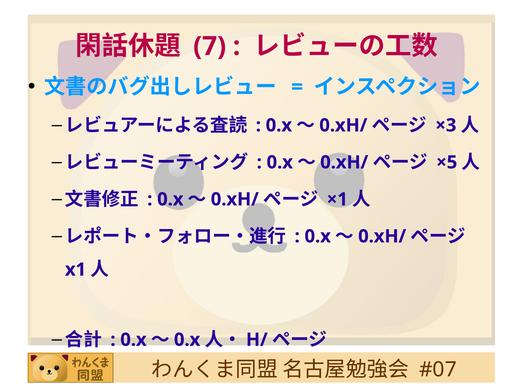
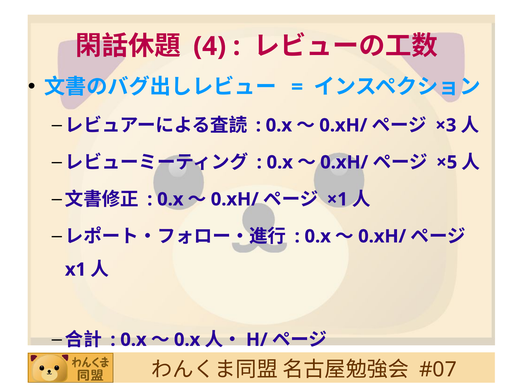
7: 7 -> 4
